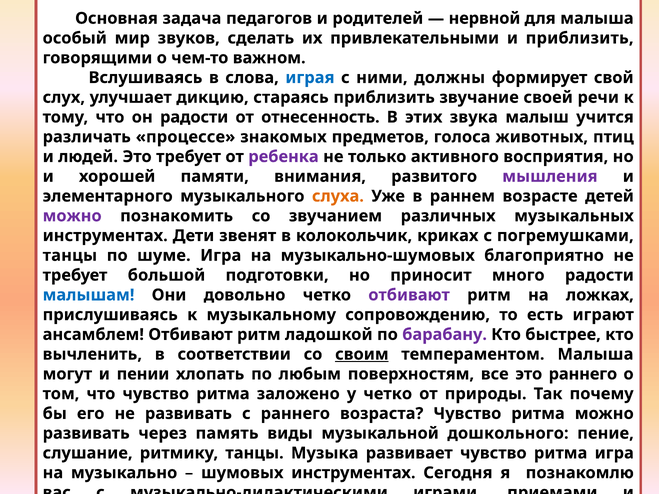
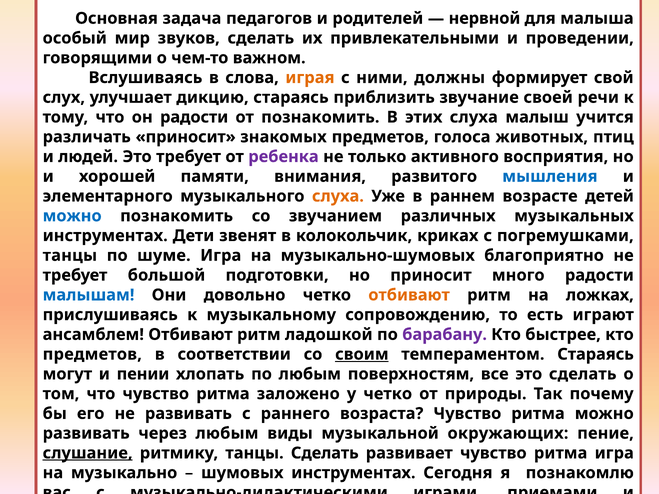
и приблизить: приблизить -> проведении
играя colour: blue -> orange
от отнесенность: отнесенность -> познакомить
этих звука: звука -> слуха
различать процессе: процессе -> приносит
мышления colour: purple -> blue
можно at (72, 216) colour: purple -> blue
отбивают at (409, 295) colour: purple -> orange
вычленить at (92, 354): вычленить -> предметов
темпераментом Малыша: Малыша -> Стараясь
это раннего: раннего -> сделать
через память: память -> любым
дошкольного: дошкольного -> окружающих
слушание underline: none -> present
танцы Музыка: Музыка -> Сделать
